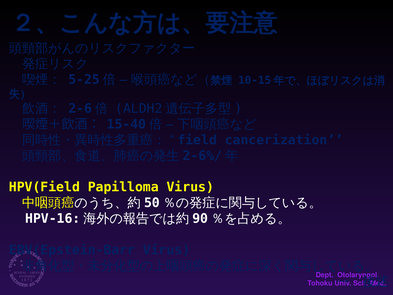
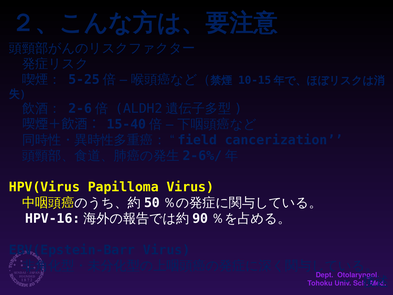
HPV(Field: HPV(Field -> HPV(Virus
